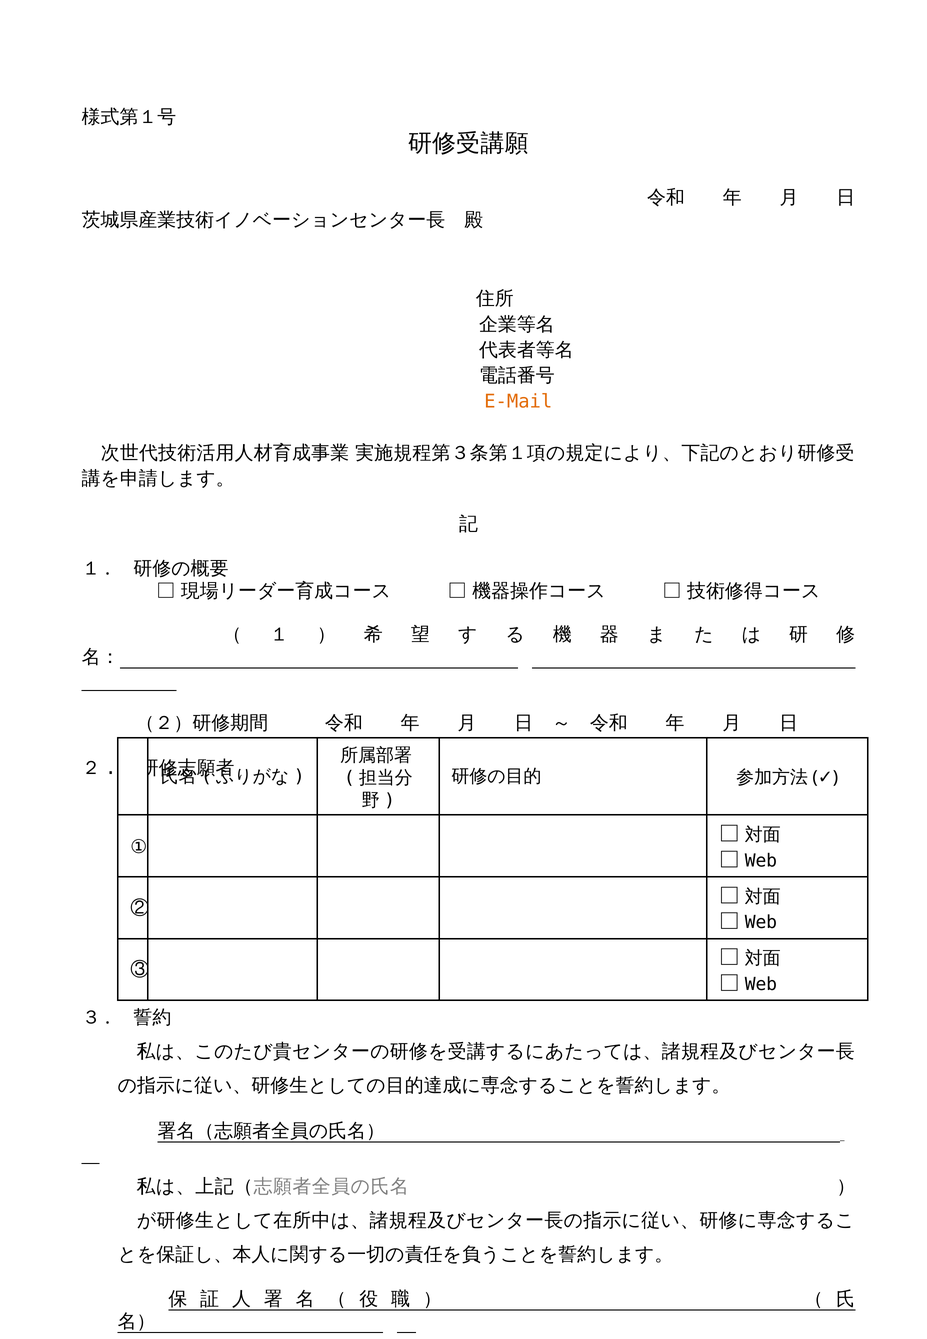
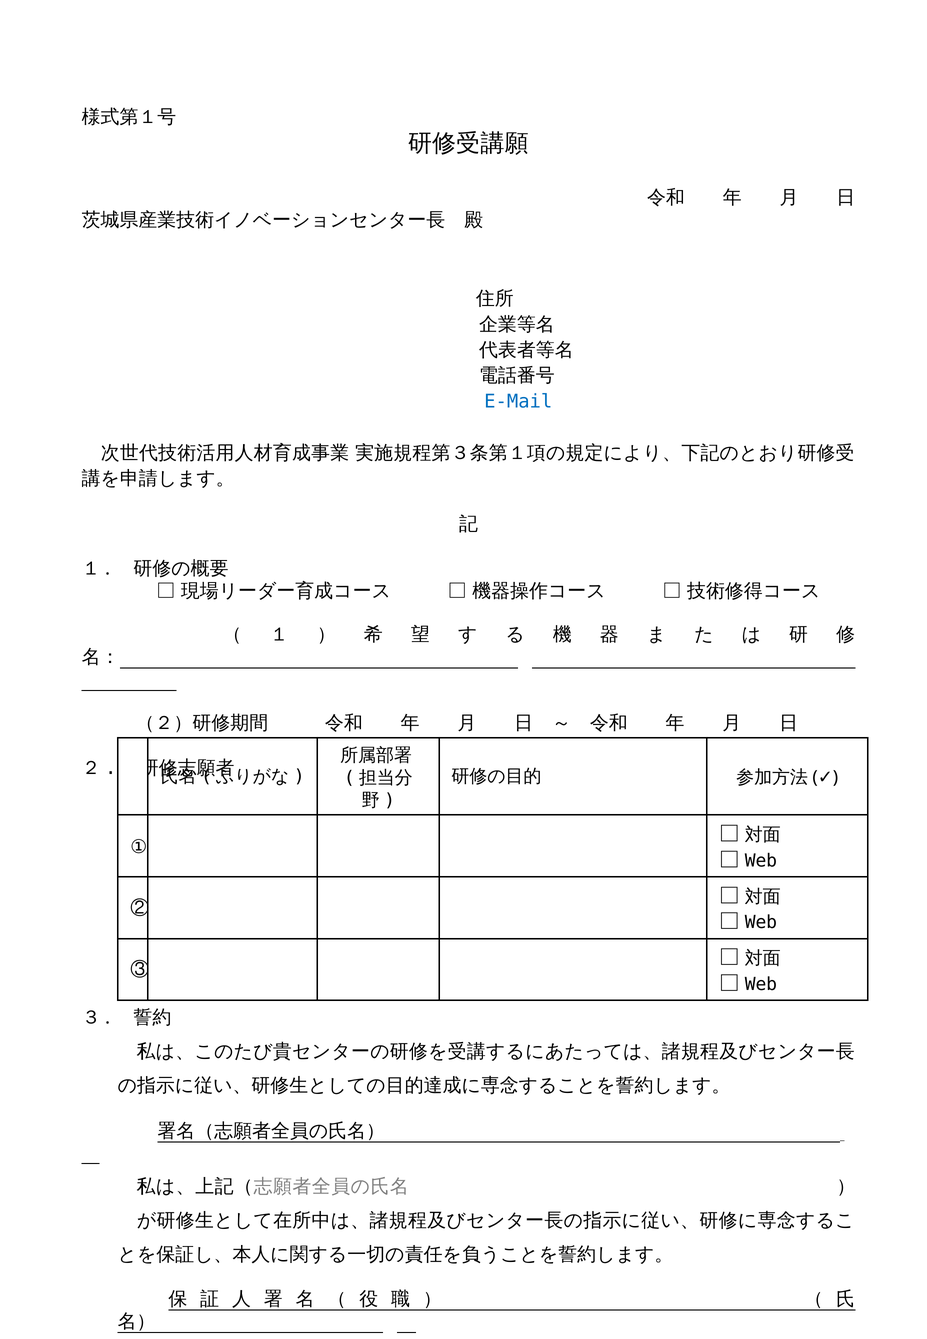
E-Mail colour: orange -> blue
